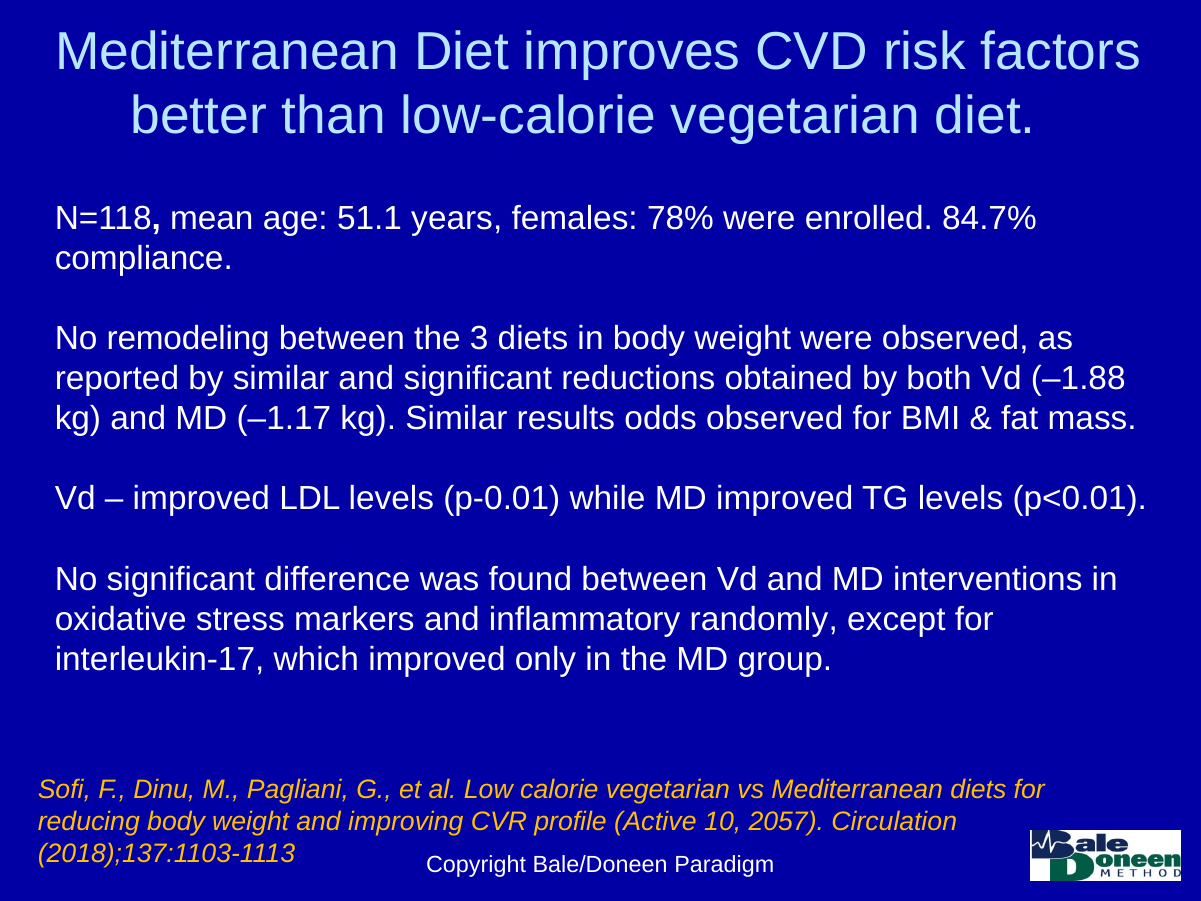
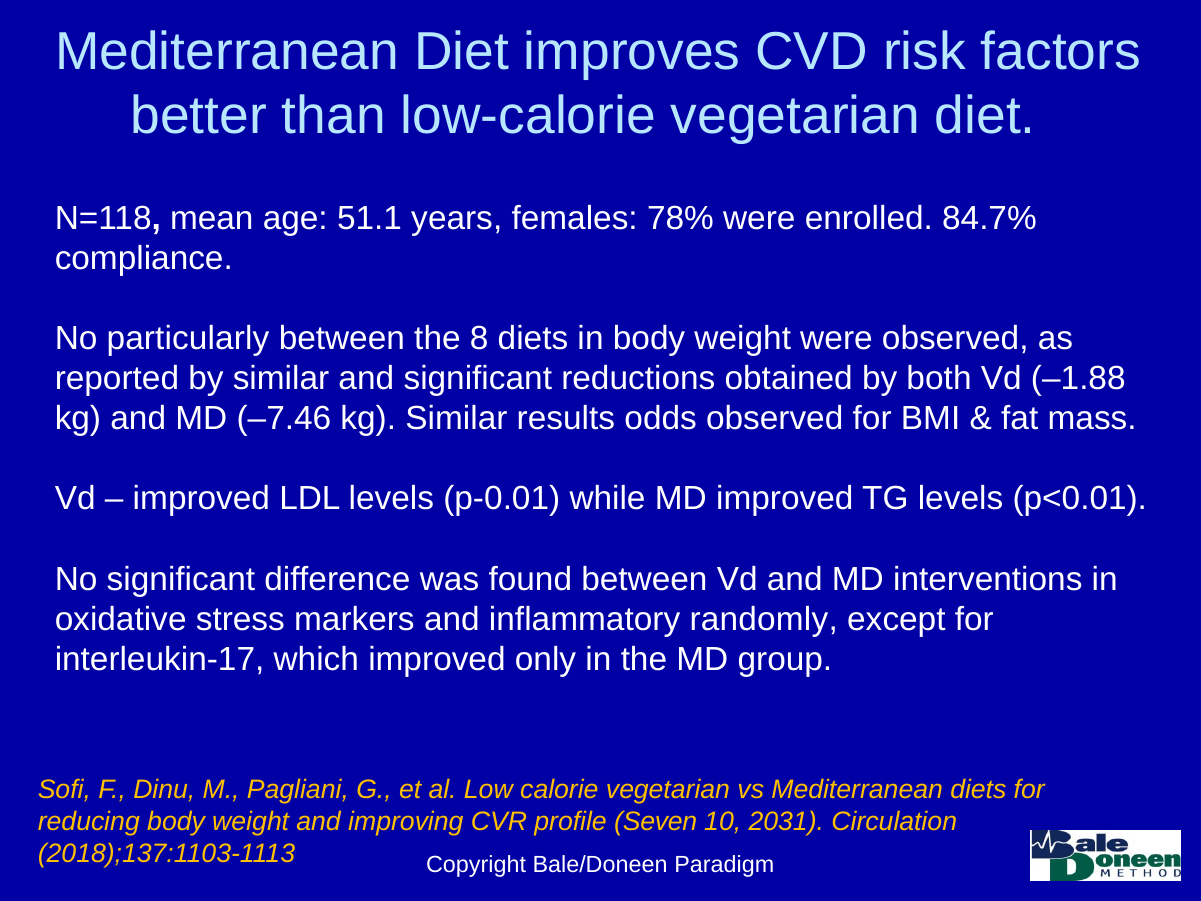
remodeling: remodeling -> particularly
3: 3 -> 8
‒1.17: ‒1.17 -> ‒7.46
Active: Active -> Seven
2057: 2057 -> 2031
